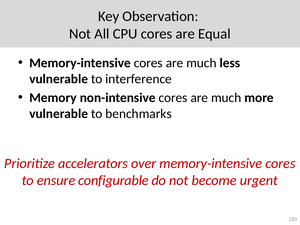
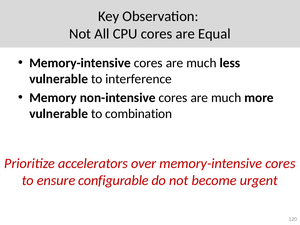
benchmarks: benchmarks -> combination
